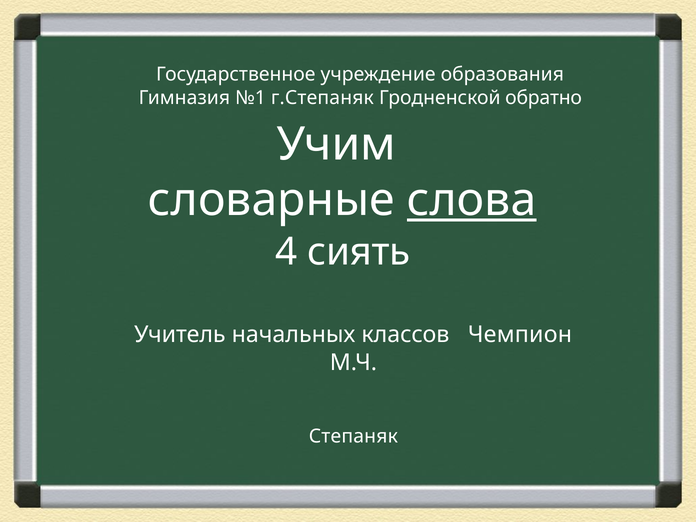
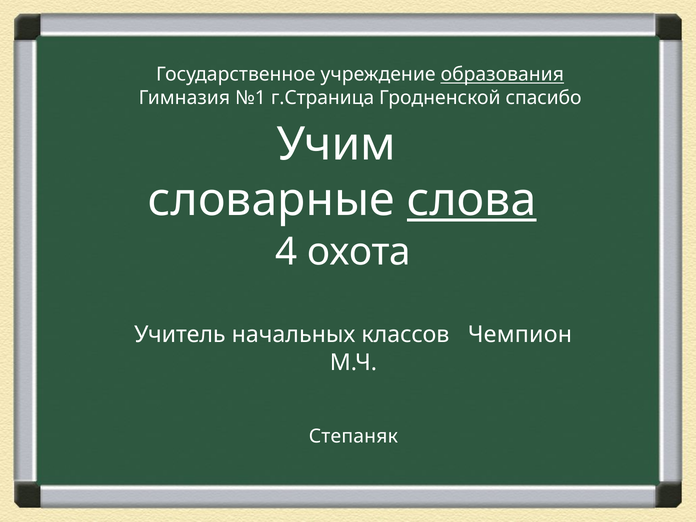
образования underline: none -> present
г.Степаняк: г.Степаняк -> г.Страница
обратно: обратно -> спасибо
сиять: сиять -> охота
